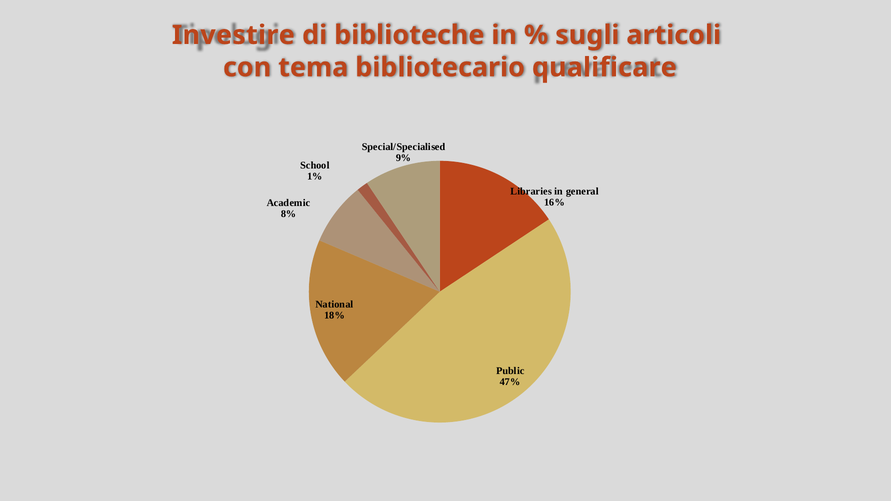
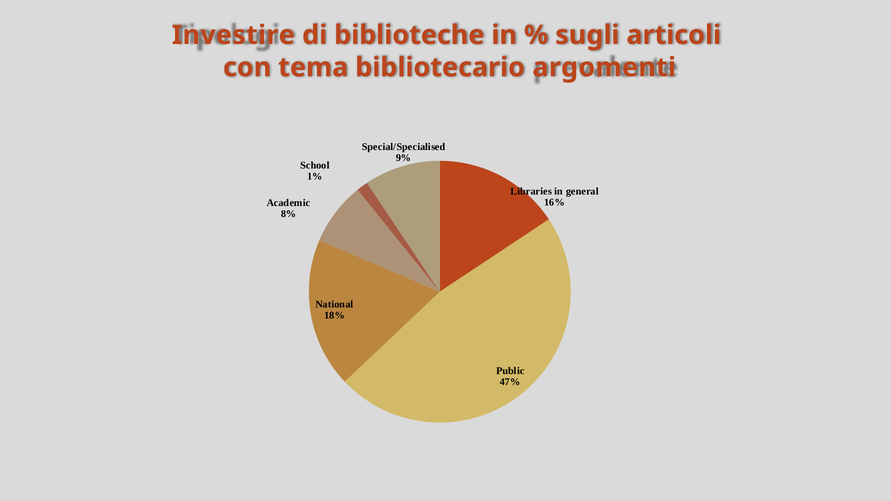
qualificare: qualificare -> argomenti
